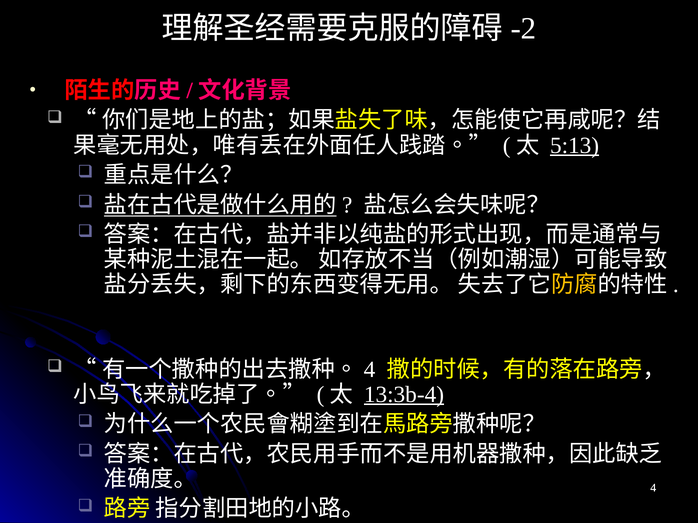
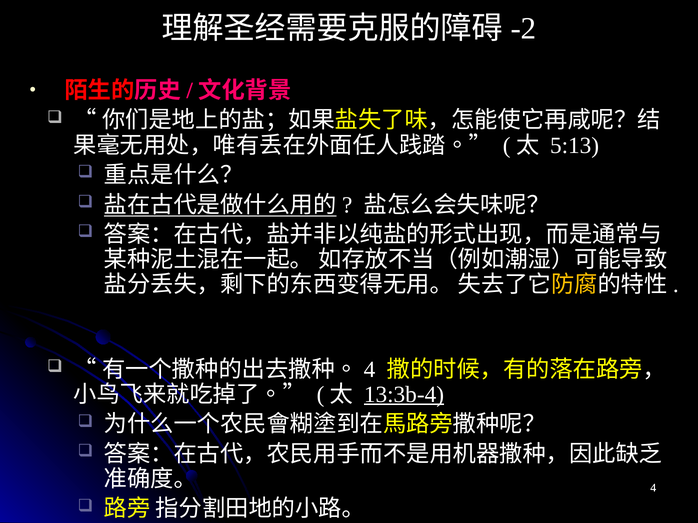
5:13 underline: present -> none
